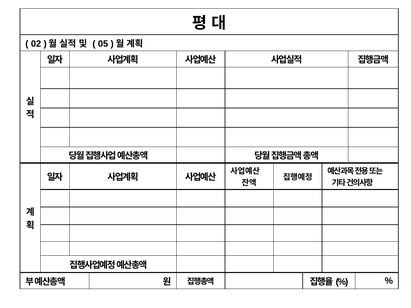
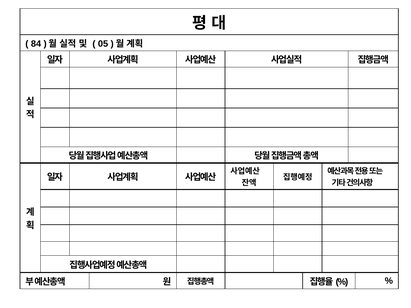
02: 02 -> 84
